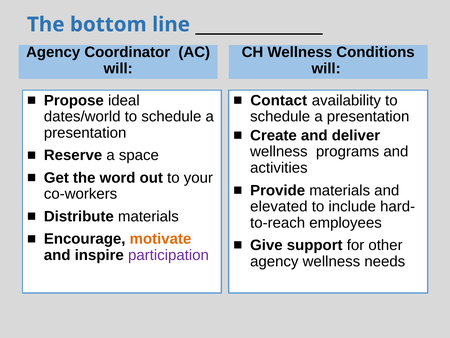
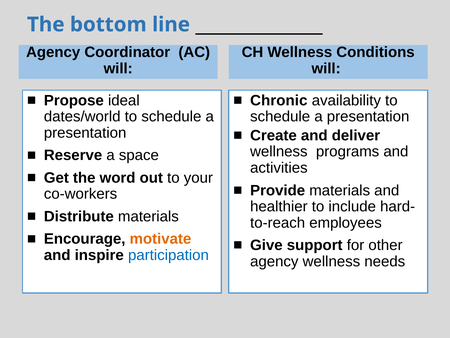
Contact: Contact -> Chronic
elevated: elevated -> healthier
participation colour: purple -> blue
